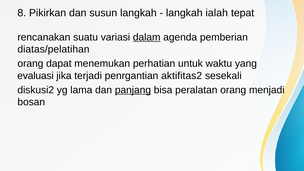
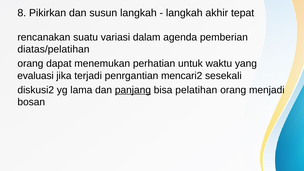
ialah: ialah -> akhir
dalam underline: present -> none
aktifitas2: aktifitas2 -> mencari2
peralatan: peralatan -> pelatihan
